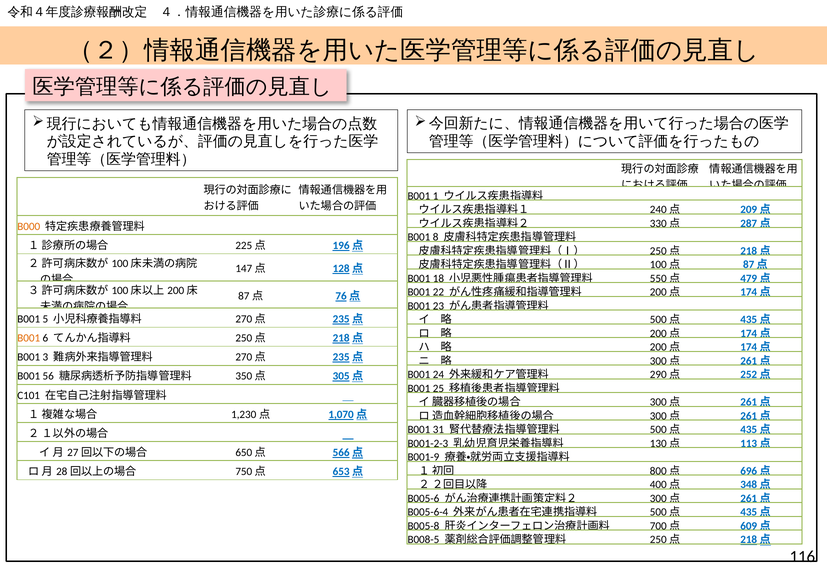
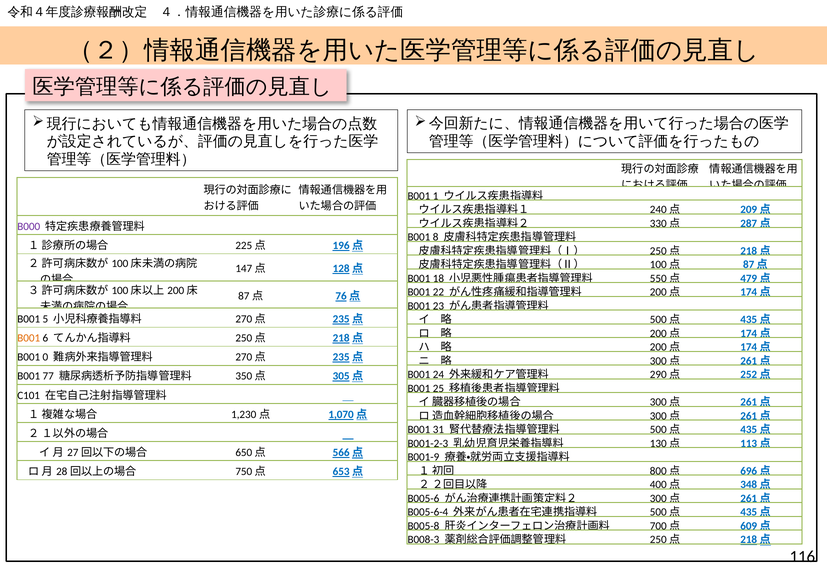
B000 colour: orange -> purple
3: 3 -> 0
56: 56 -> 77
B008-5: B008-5 -> B008-3
